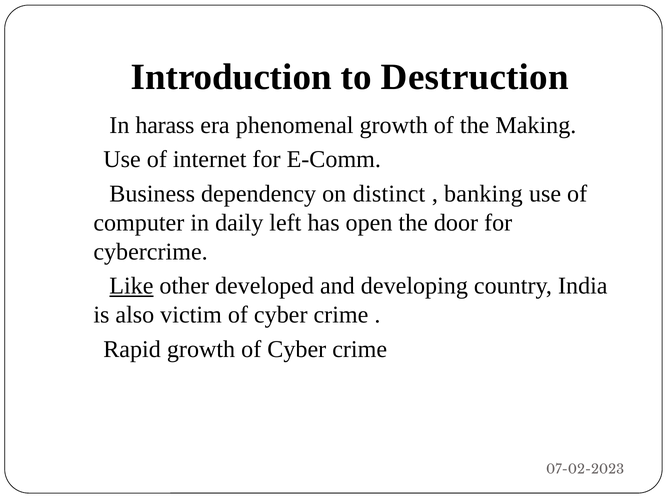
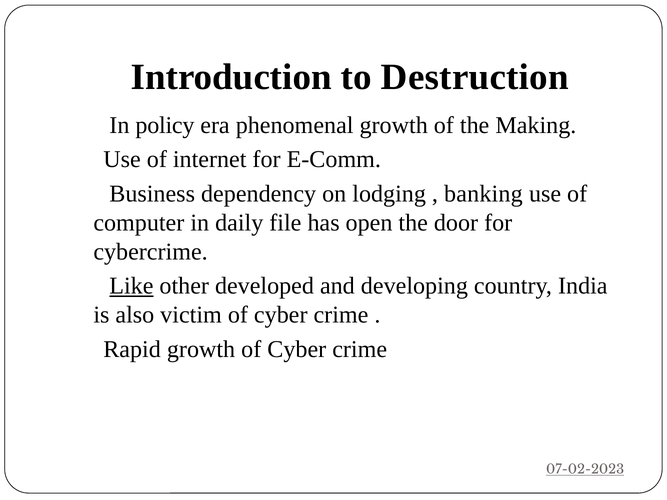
harass: harass -> policy
distinct: distinct -> lodging
left: left -> file
07-02-2023 underline: none -> present
